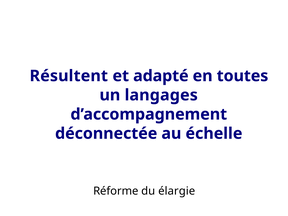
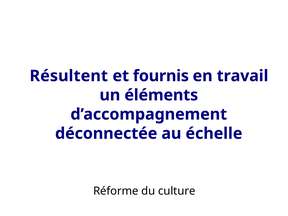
adapté: adapté -> fournis
toutes: toutes -> travail
langages: langages -> éléments
élargie: élargie -> culture
